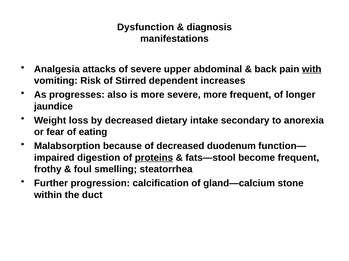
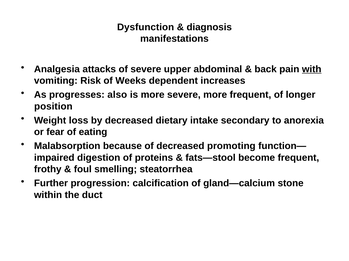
Stirred: Stirred -> Weeks
jaundice: jaundice -> position
duodenum: duodenum -> promoting
proteins underline: present -> none
